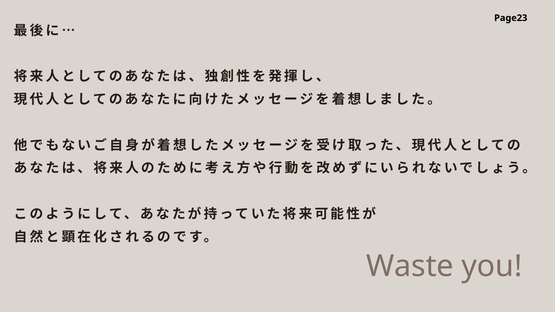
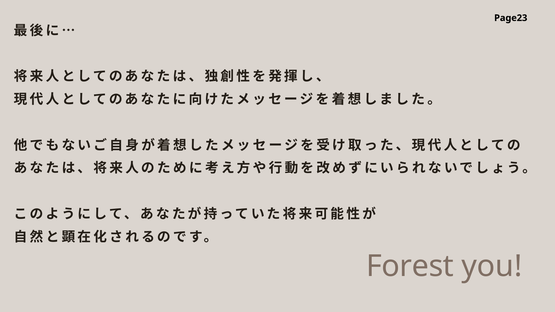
Waste: Waste -> Forest
